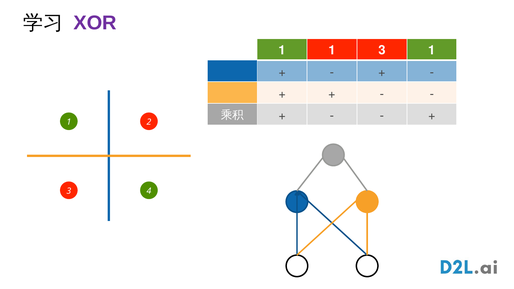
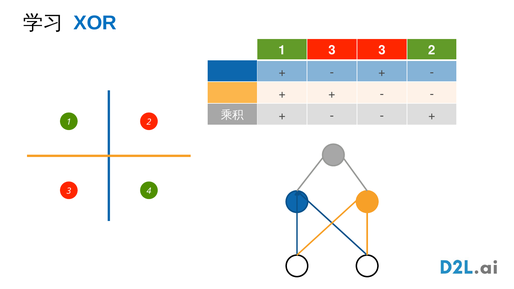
XOR colour: purple -> blue
1 1: 1 -> 3
1 at (432, 50): 1 -> 2
